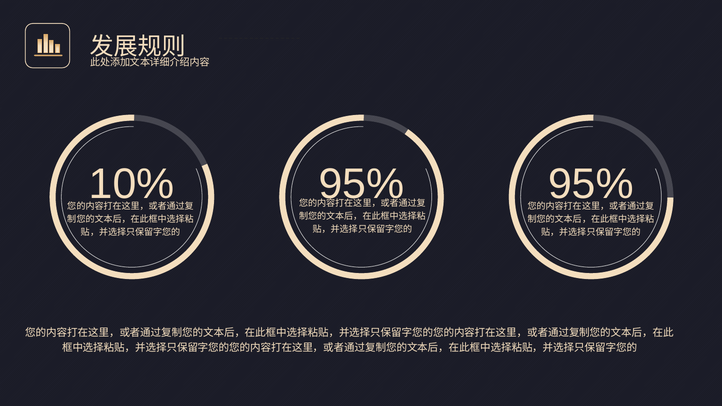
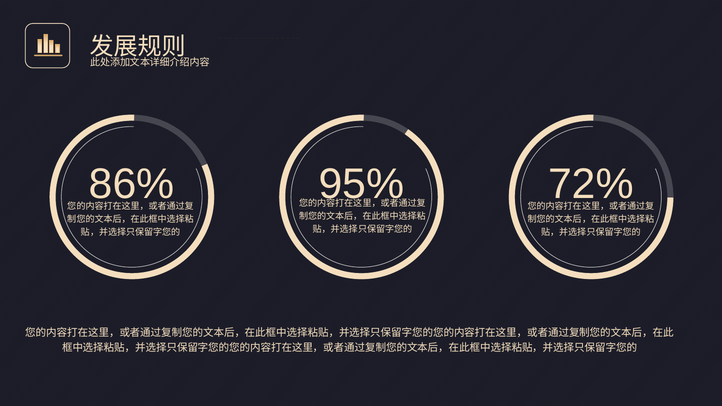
10%: 10% -> 86%
95% at (591, 184): 95% -> 72%
